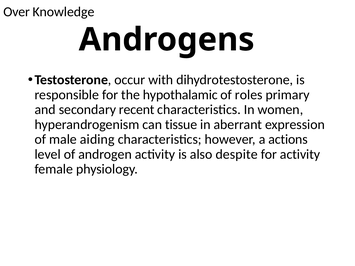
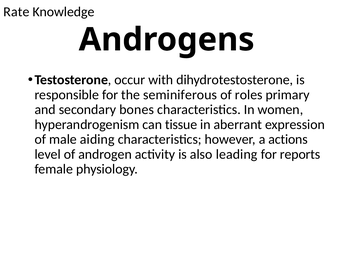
Over: Over -> Rate
hypothalamic: hypothalamic -> seminiferous
recent: recent -> bones
despite: despite -> leading
for activity: activity -> reports
